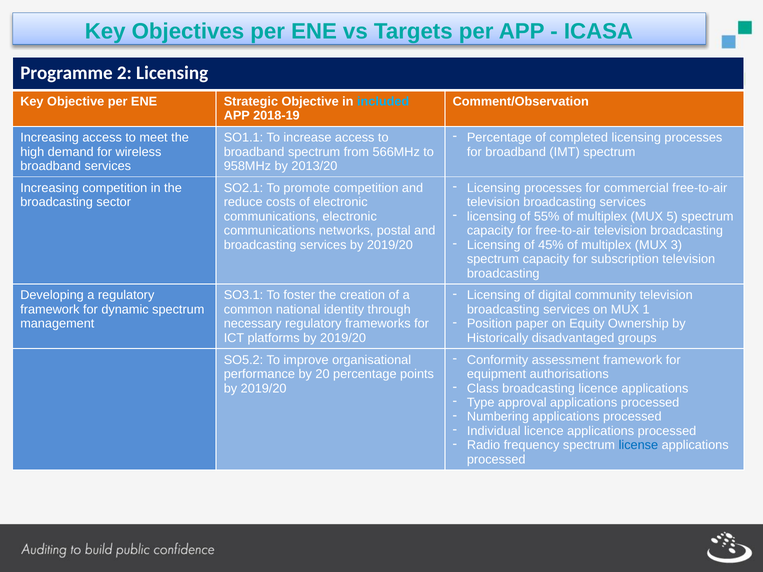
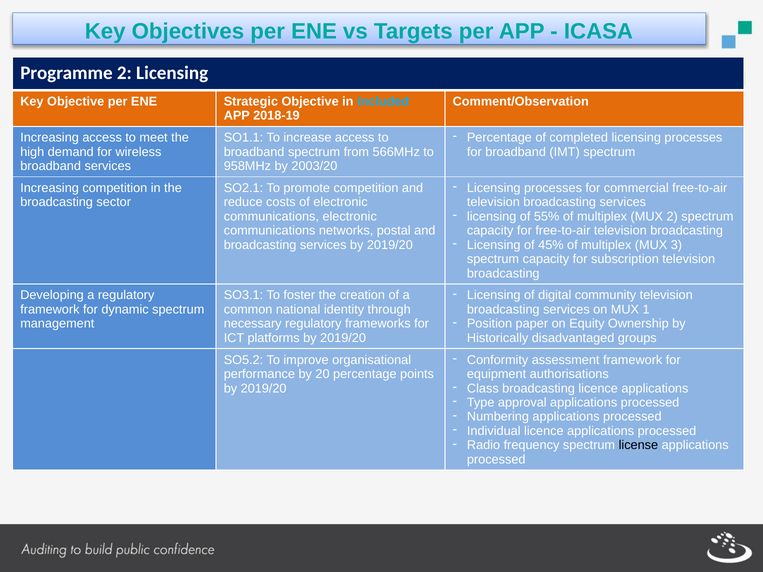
2013/20: 2013/20 -> 2003/20
MUX 5: 5 -> 2
license colour: blue -> black
